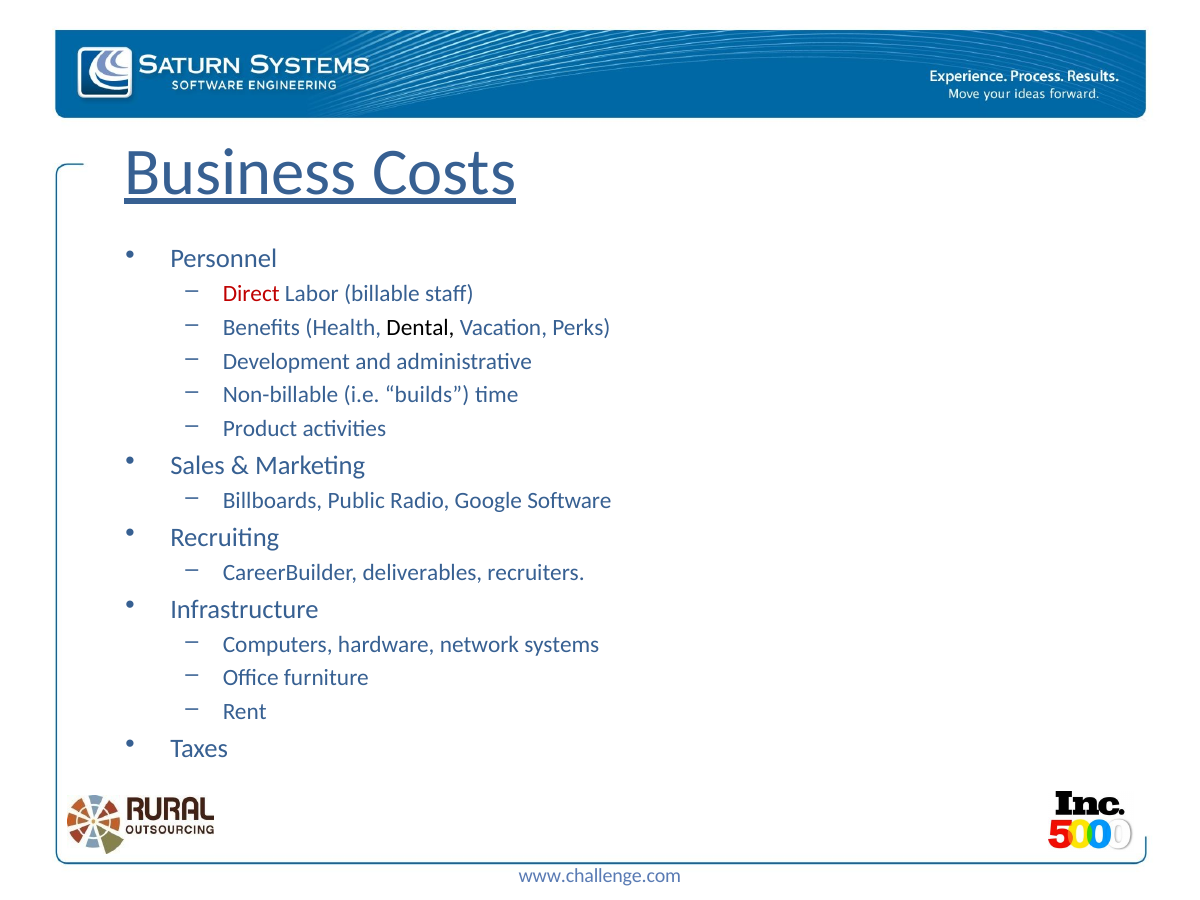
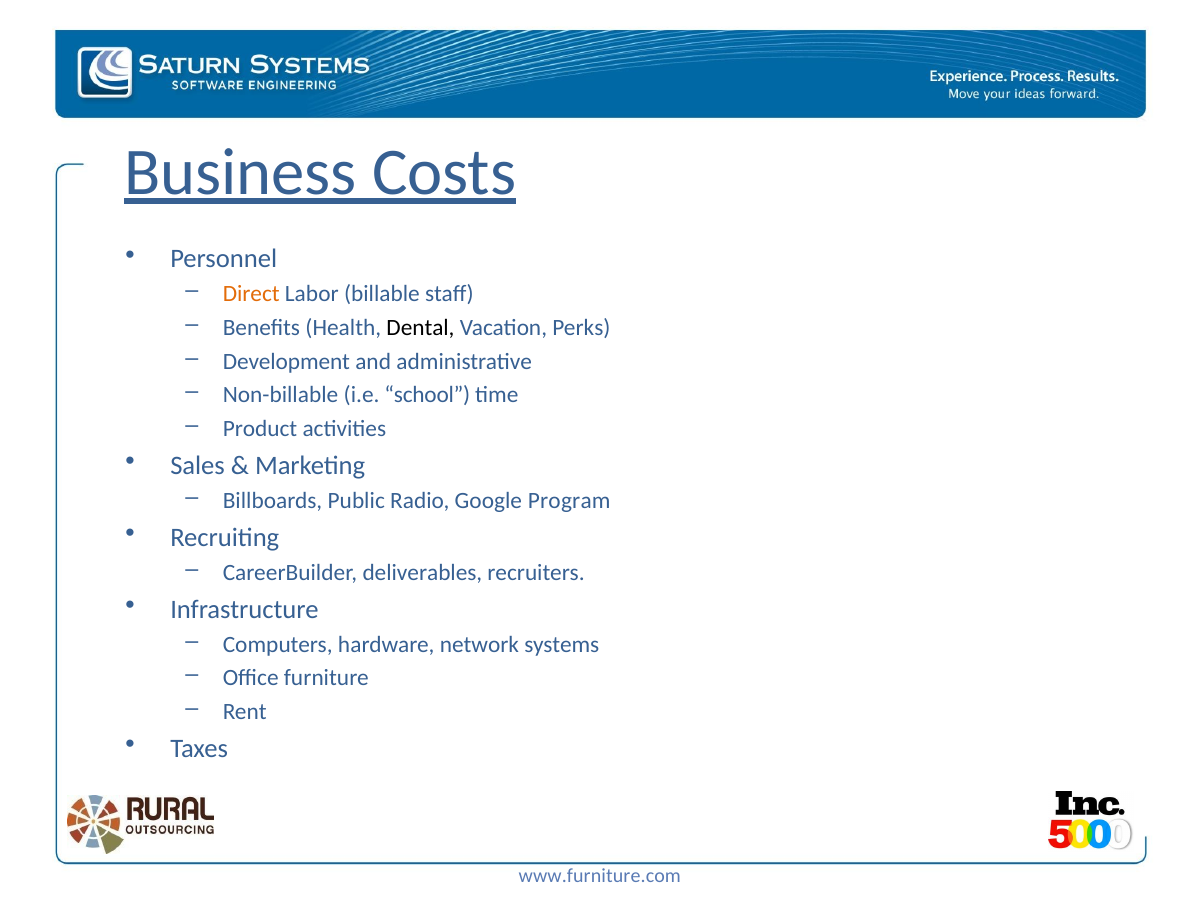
Direct colour: red -> orange
builds: builds -> school
Software: Software -> Program
www.challenge.com: www.challenge.com -> www.furniture.com
